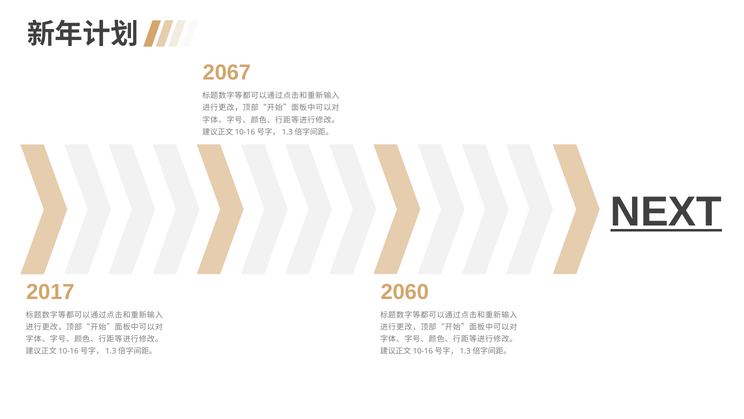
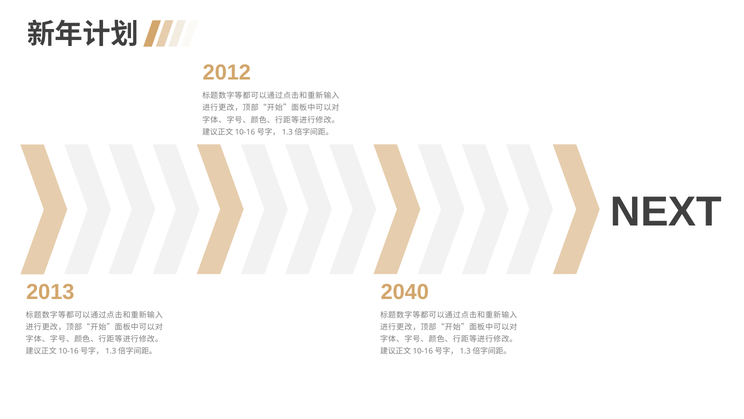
2067: 2067 -> 2012
NEXT underline: present -> none
2017: 2017 -> 2013
2060: 2060 -> 2040
